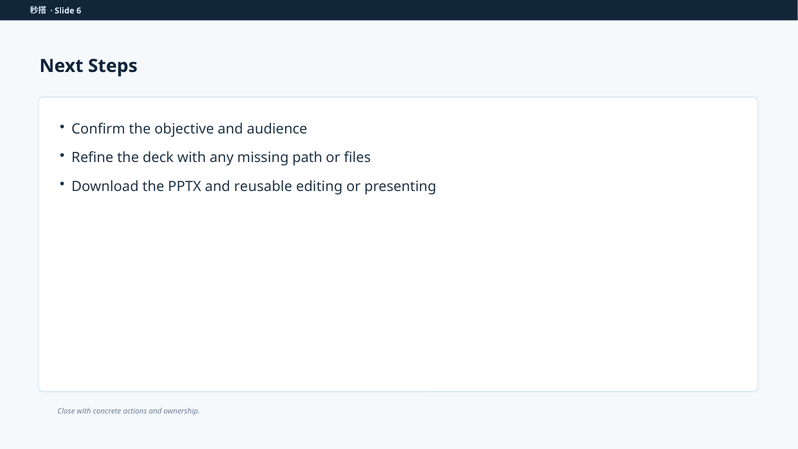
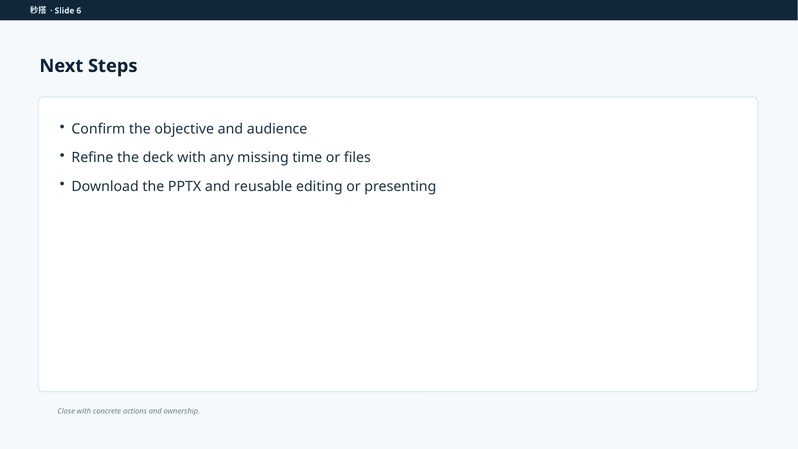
path: path -> time
